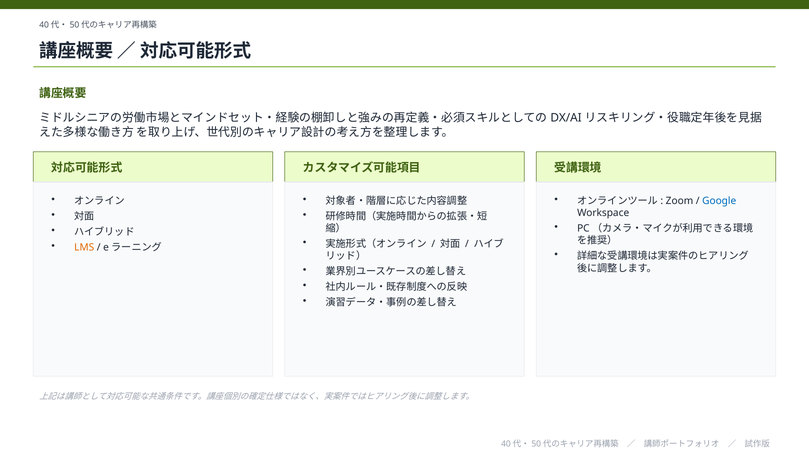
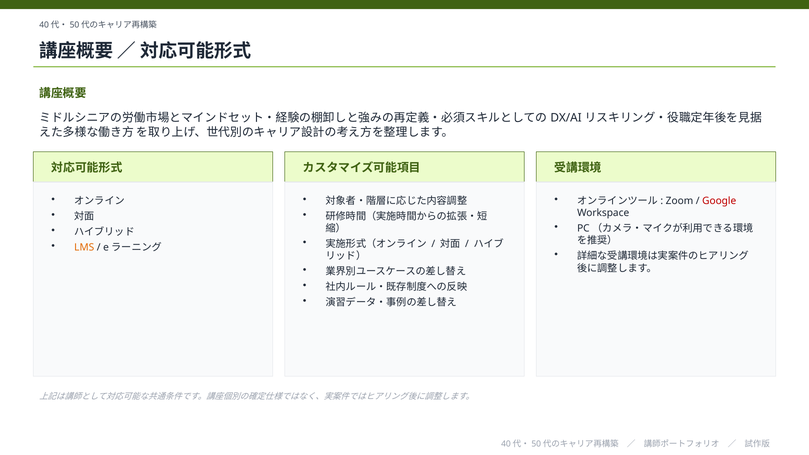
Google colour: blue -> red
